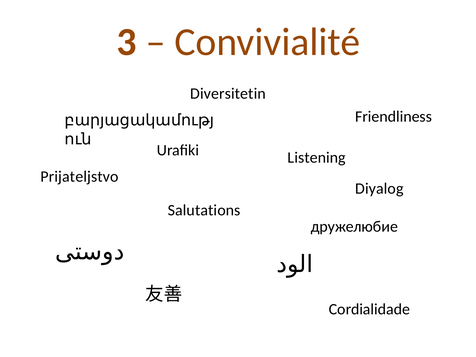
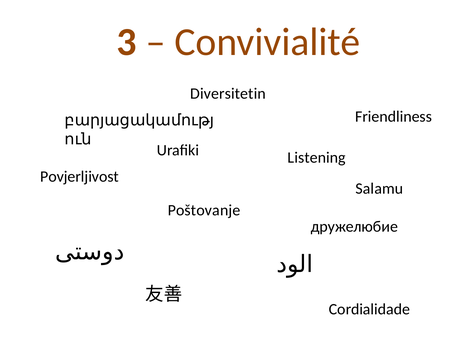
Prijateljstvo: Prijateljstvo -> Povjerljivost
Diyalog: Diyalog -> Salamu
Salutations: Salutations -> Poštovanje
